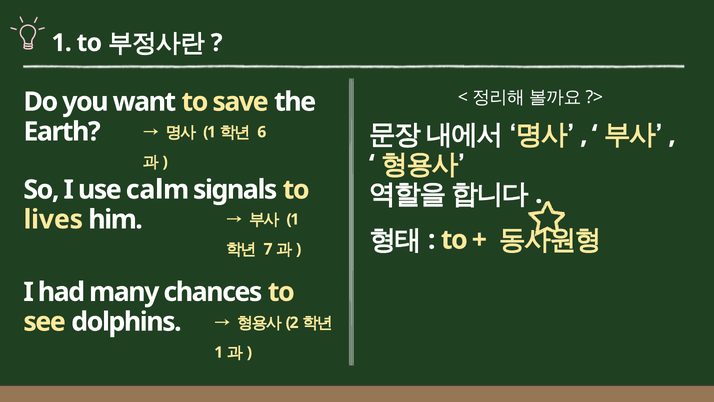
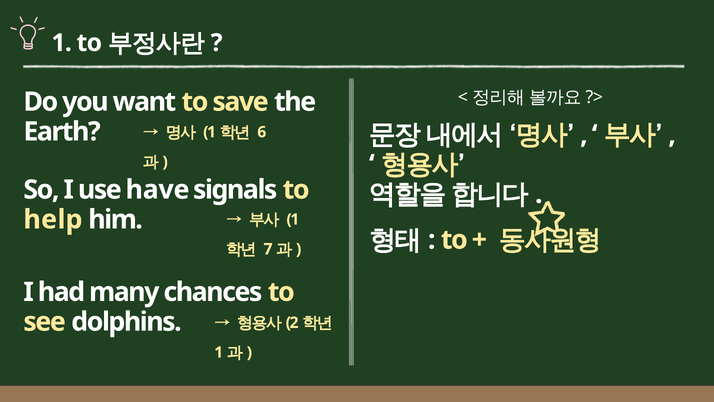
calm: calm -> have
lives: lives -> help
